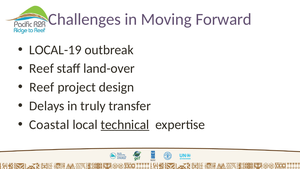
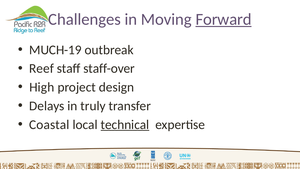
Forward underline: none -> present
LOCAL-19: LOCAL-19 -> MUCH-19
land-over: land-over -> staff-over
Reef at (42, 87): Reef -> High
